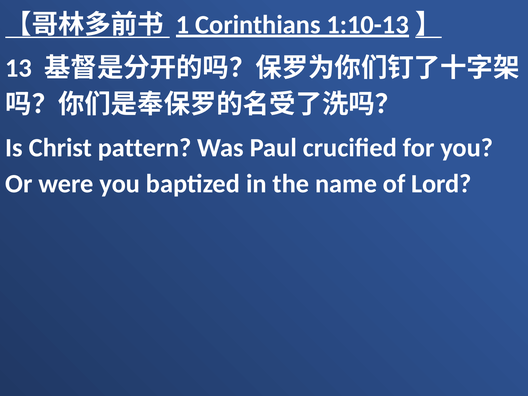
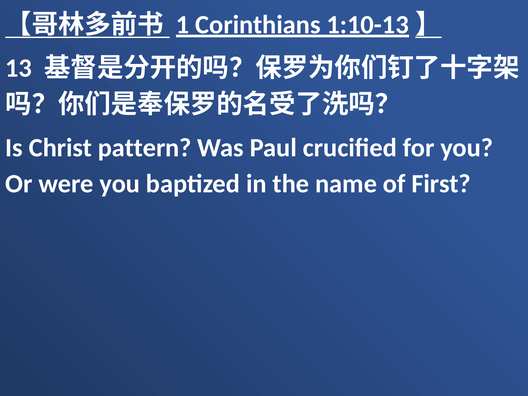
Lord: Lord -> First
